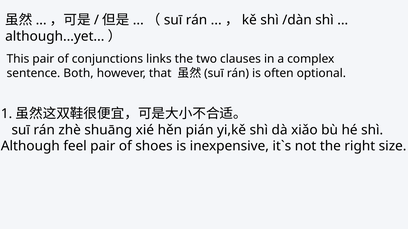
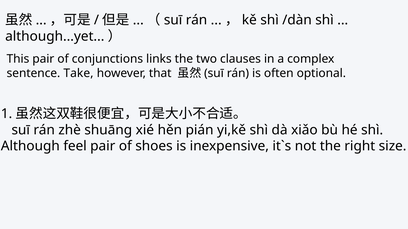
Both: Both -> Take
